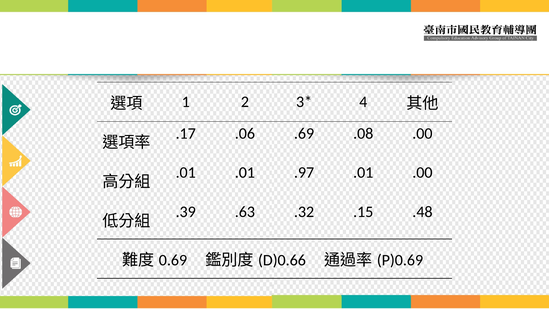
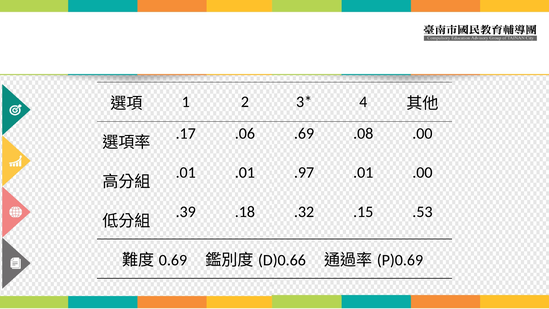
.63: .63 -> .18
.48: .48 -> .53
